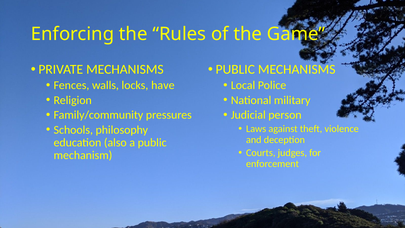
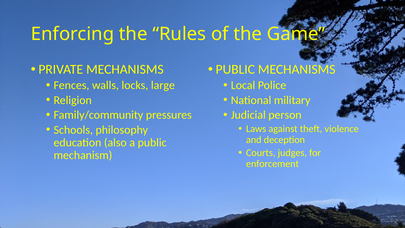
have: have -> large
